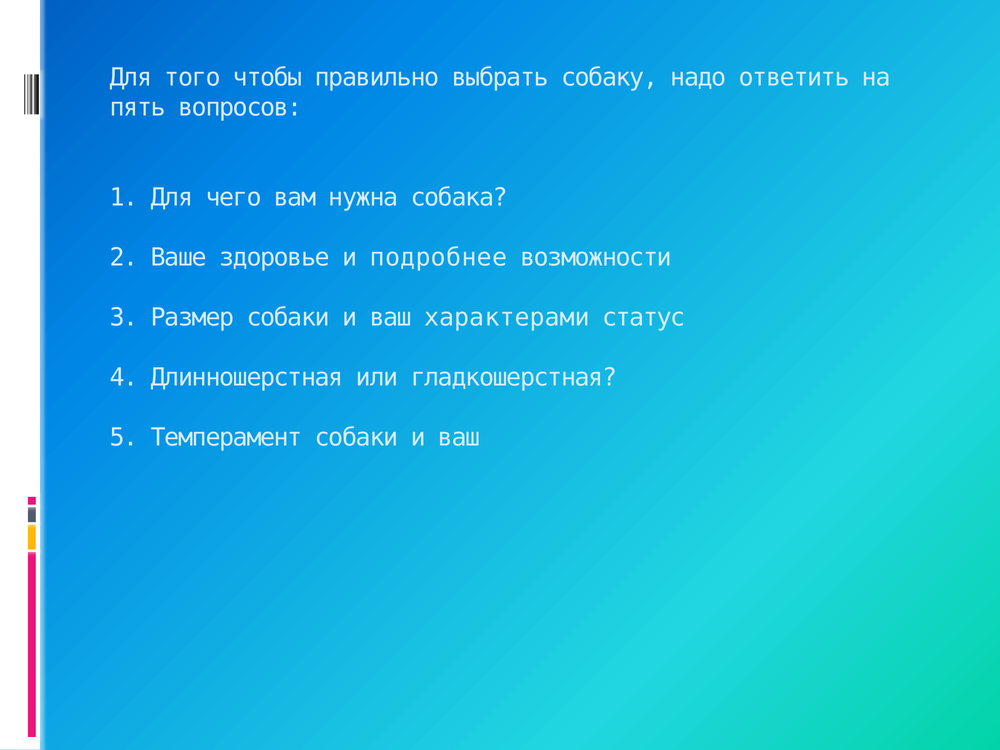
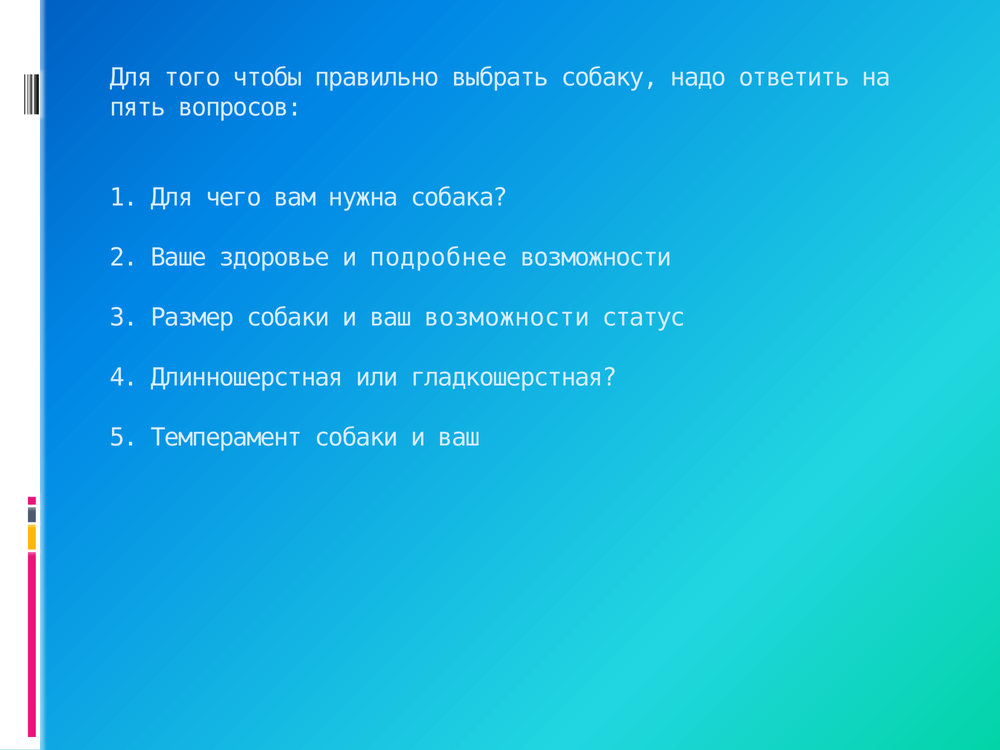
ваш характерами: характерами -> возможности
